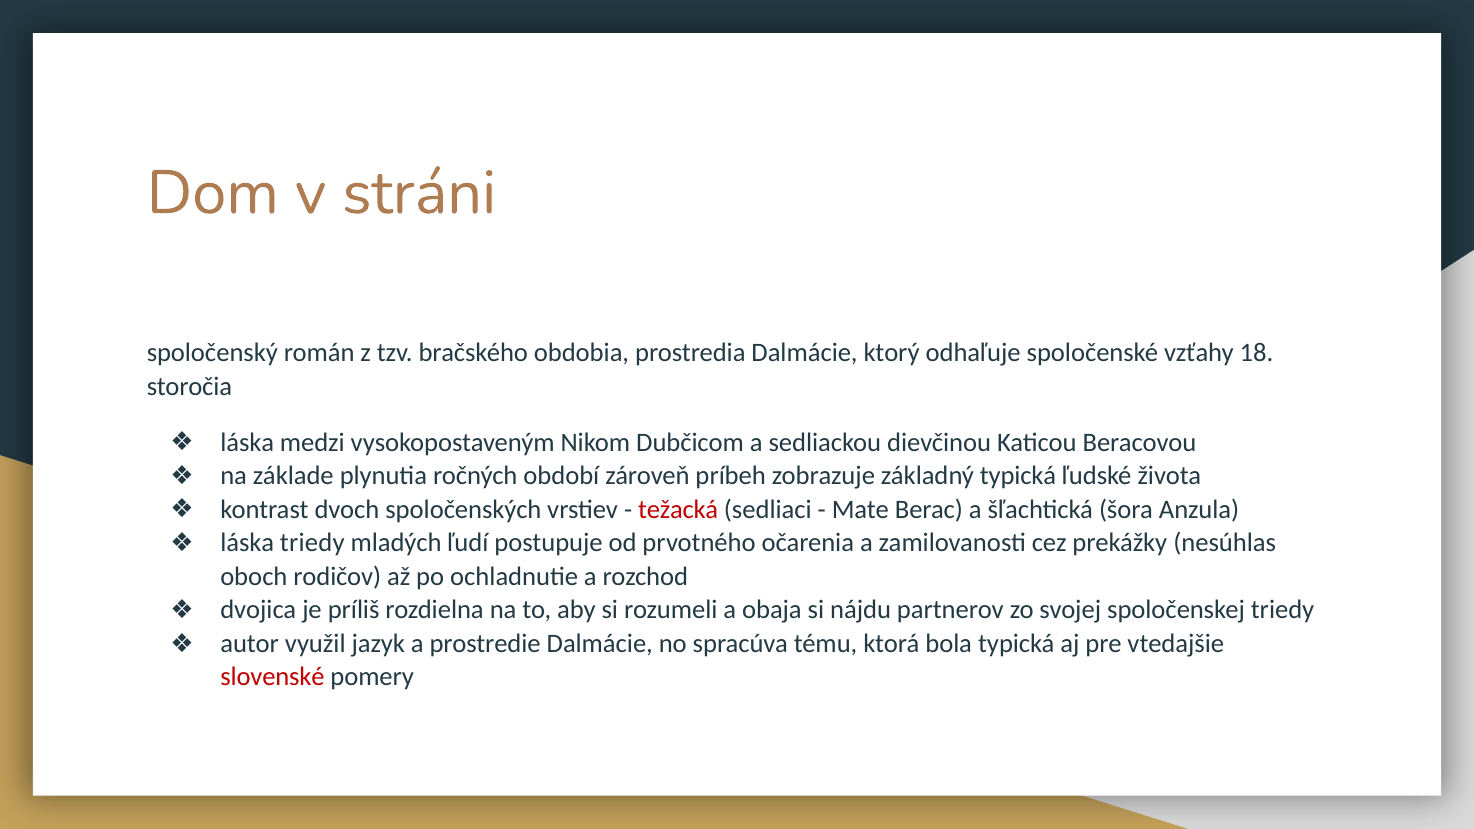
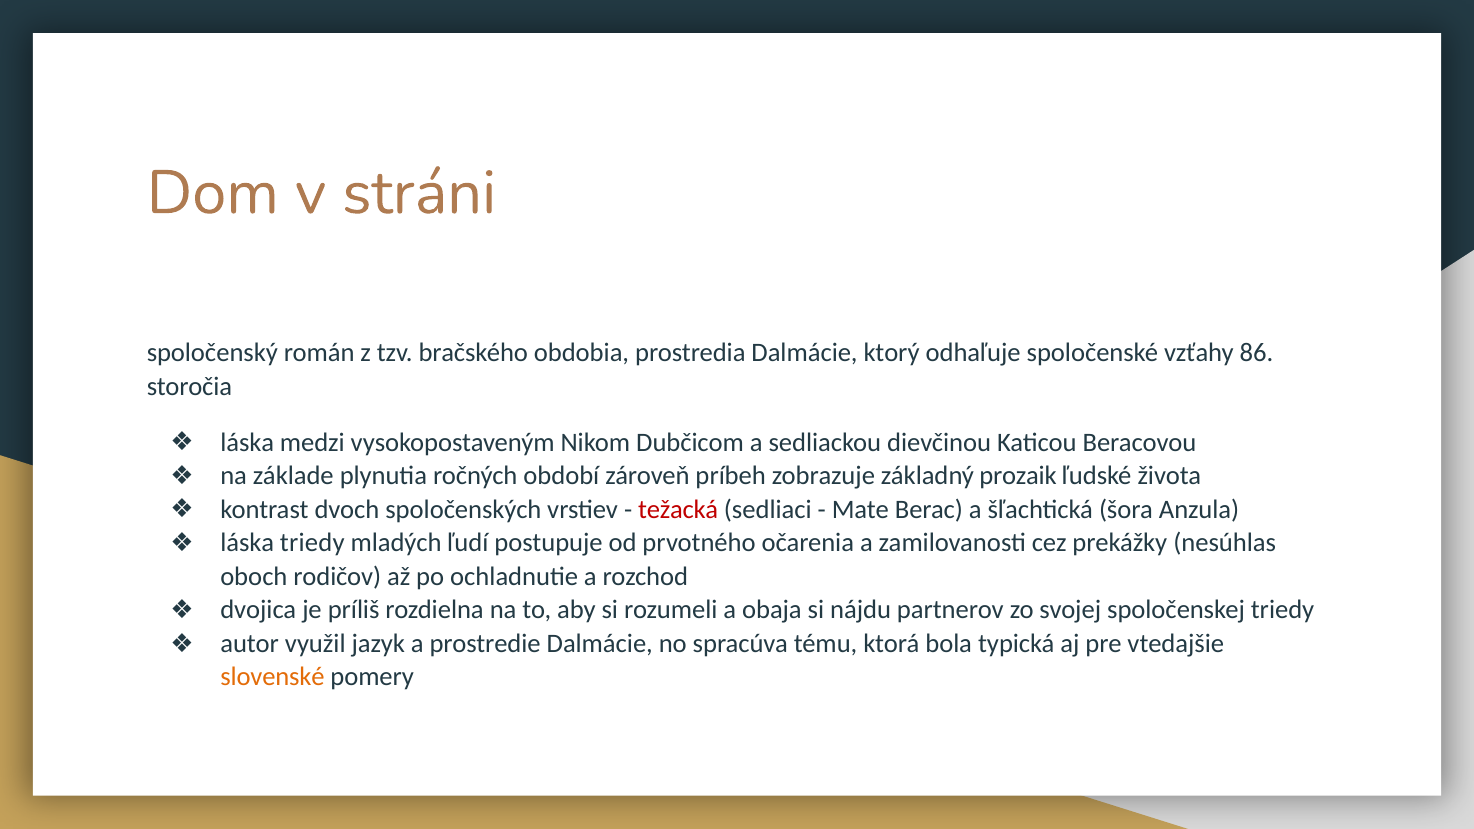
18: 18 -> 86
základný typická: typická -> prozaik
slovenské colour: red -> orange
